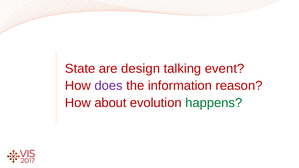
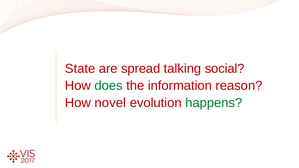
design: design -> spread
event: event -> social
does colour: purple -> green
about: about -> novel
